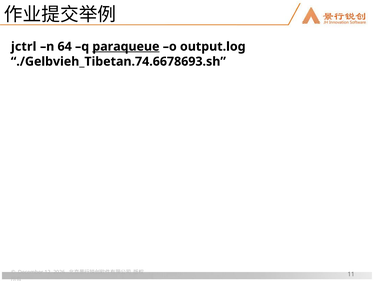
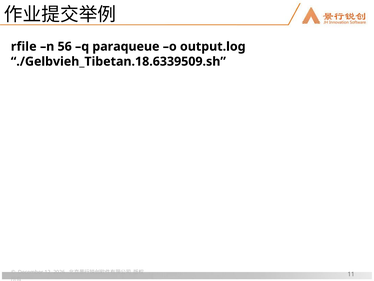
jctrl: jctrl -> rfile
64: 64 -> 56
paraqueue underline: present -> none
./Gelbvieh_Tibetan.74.6678693.sh: ./Gelbvieh_Tibetan.74.6678693.sh -> ./Gelbvieh_Tibetan.18.6339509.sh
